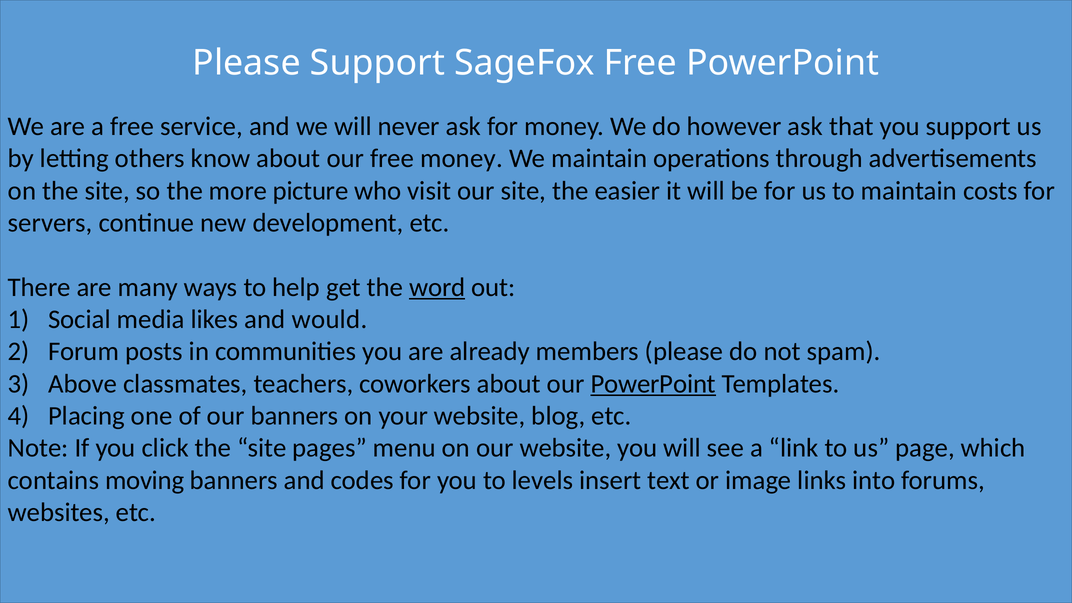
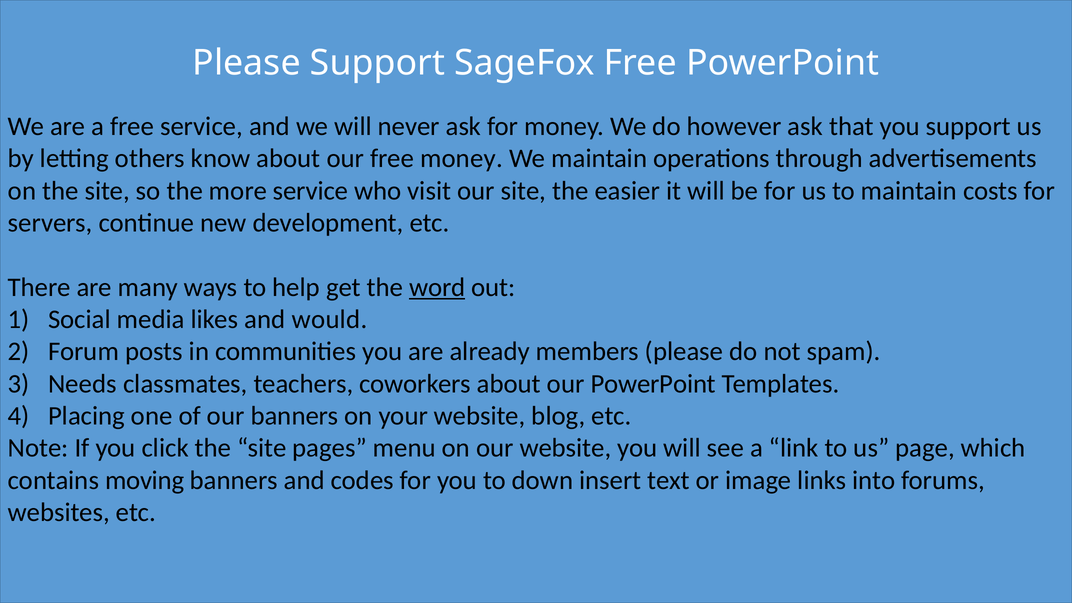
more picture: picture -> service
Above: Above -> Needs
PowerPoint at (653, 384) underline: present -> none
levels: levels -> down
